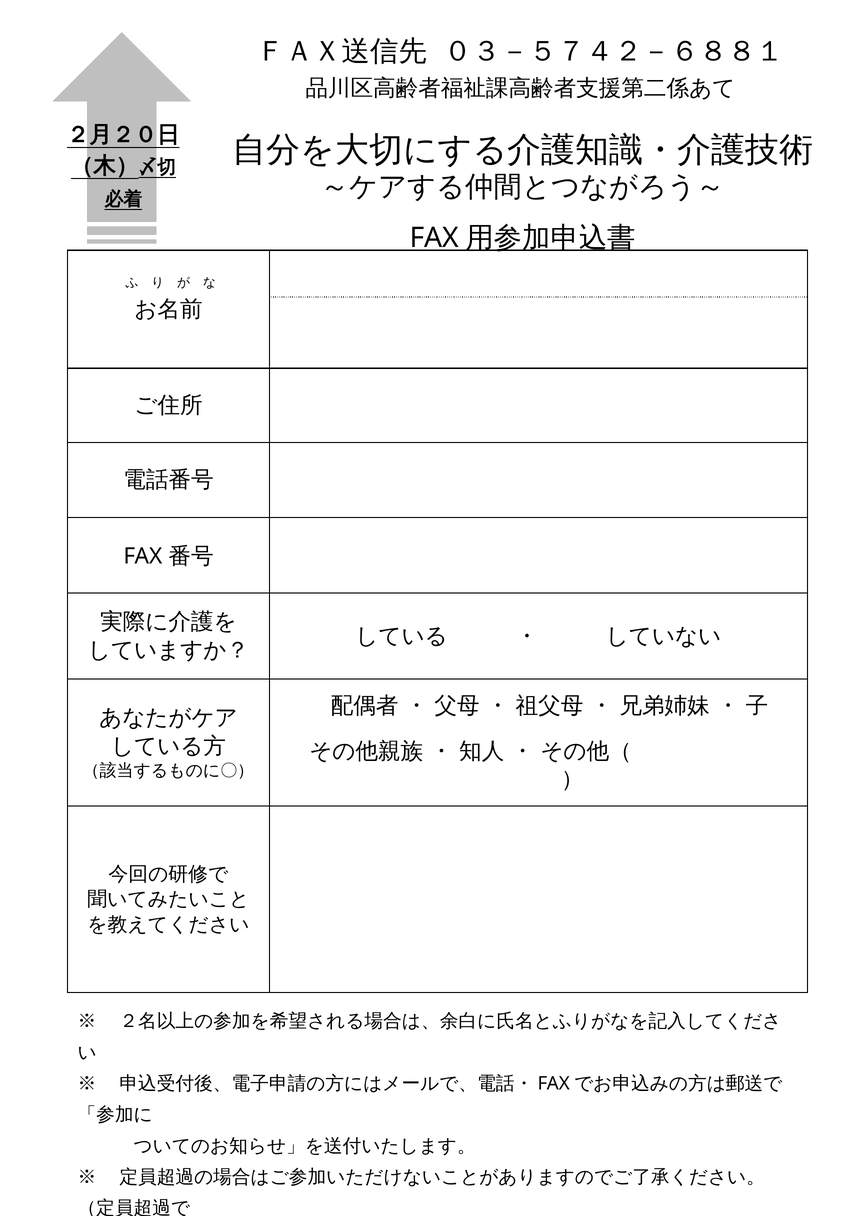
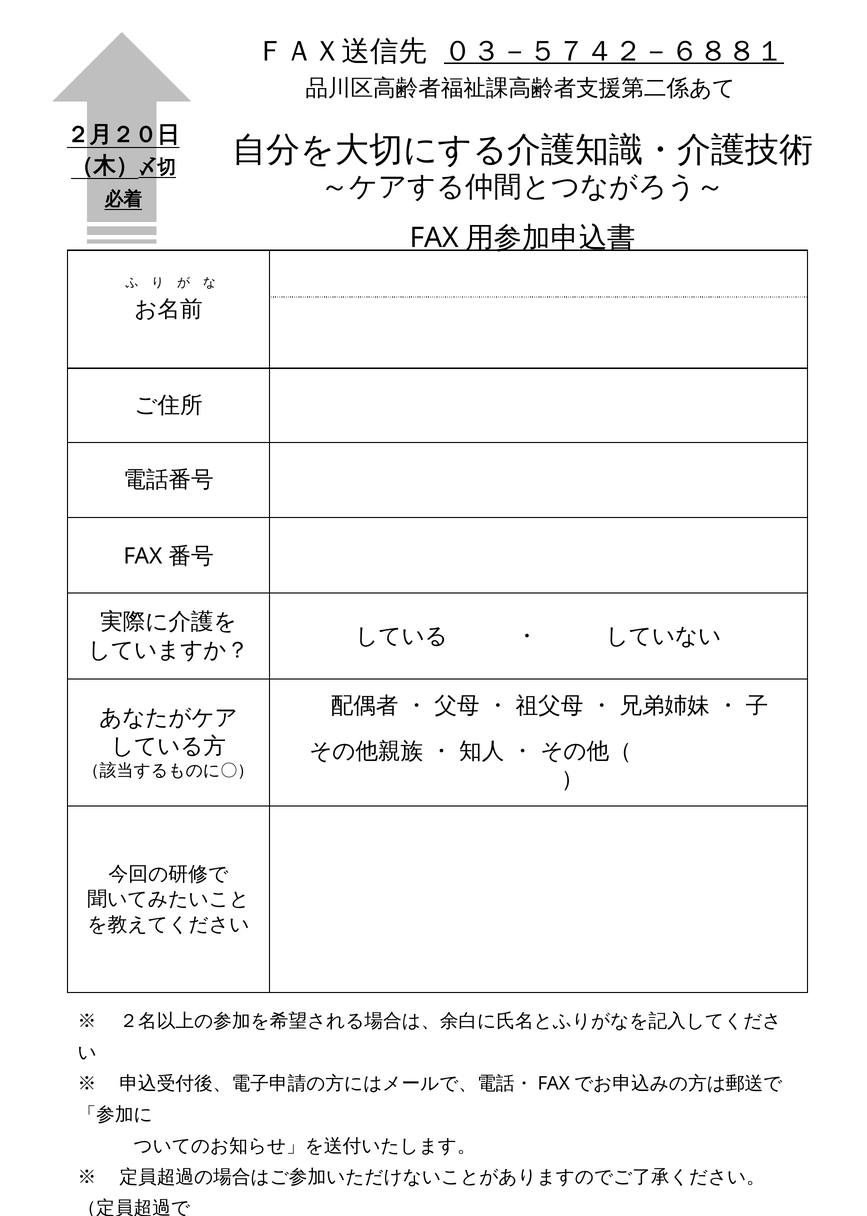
０３－５７４２－６８８１ underline: none -> present
